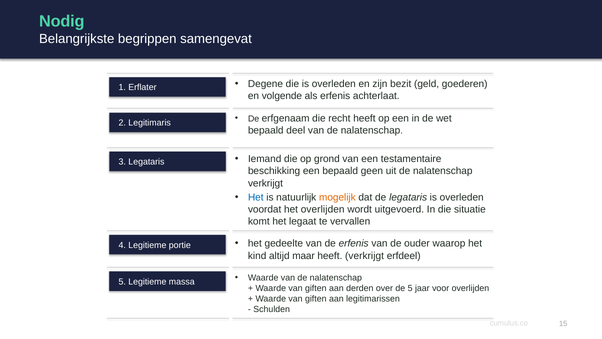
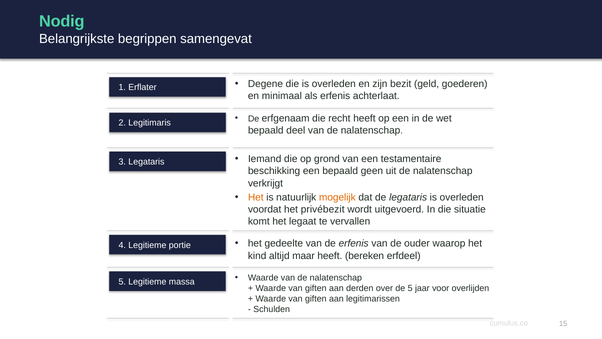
volgende: volgende -> minimaal
Het at (256, 197) colour: blue -> orange
het overlijden: overlijden -> privébezit
heeft verkrijgt: verkrijgt -> bereken
